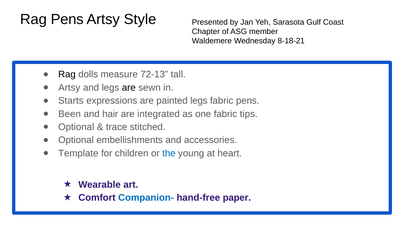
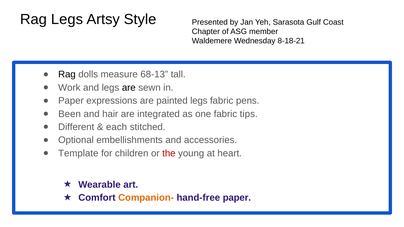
Rag Pens: Pens -> Legs
72-13: 72-13 -> 68-13
Artsy at (69, 88): Artsy -> Work
Starts at (71, 101): Starts -> Paper
Optional at (76, 127): Optional -> Different
trace: trace -> each
the colour: blue -> red
Companion- colour: blue -> orange
